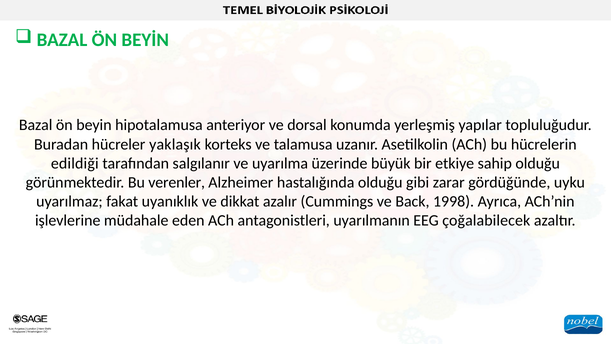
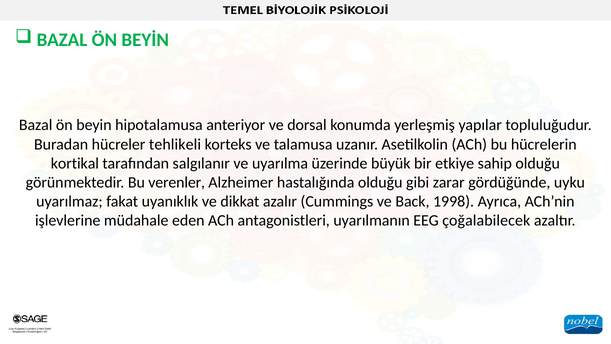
yaklaşık: yaklaşık -> tehlikeli
edildiği: edildiği -> kortikal
